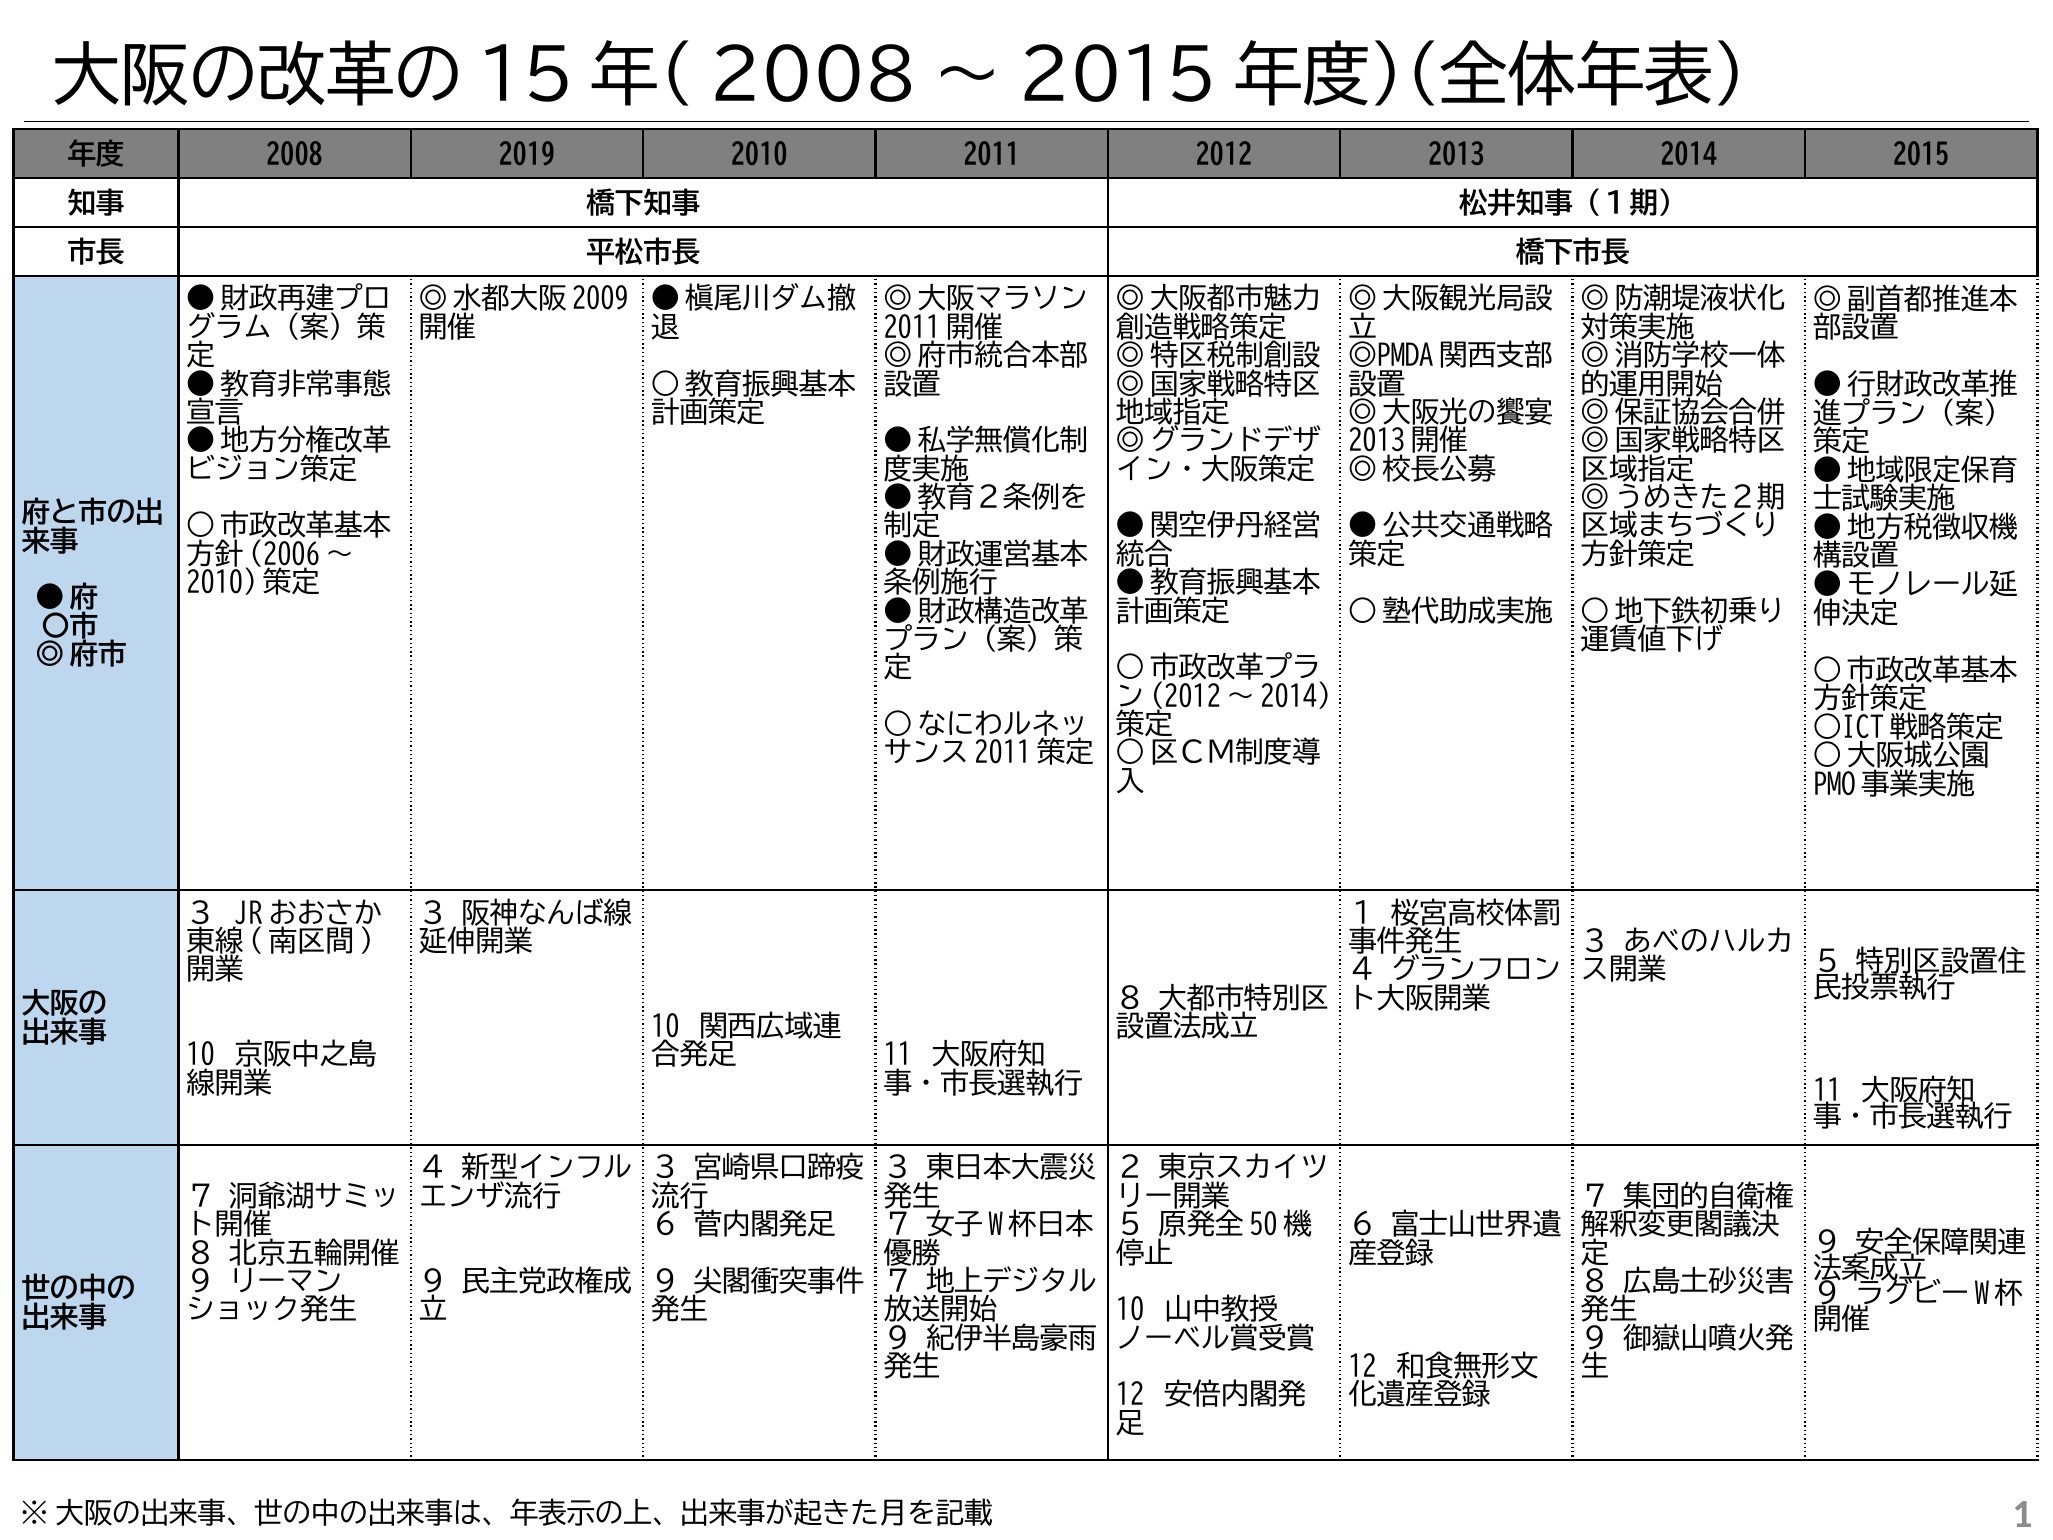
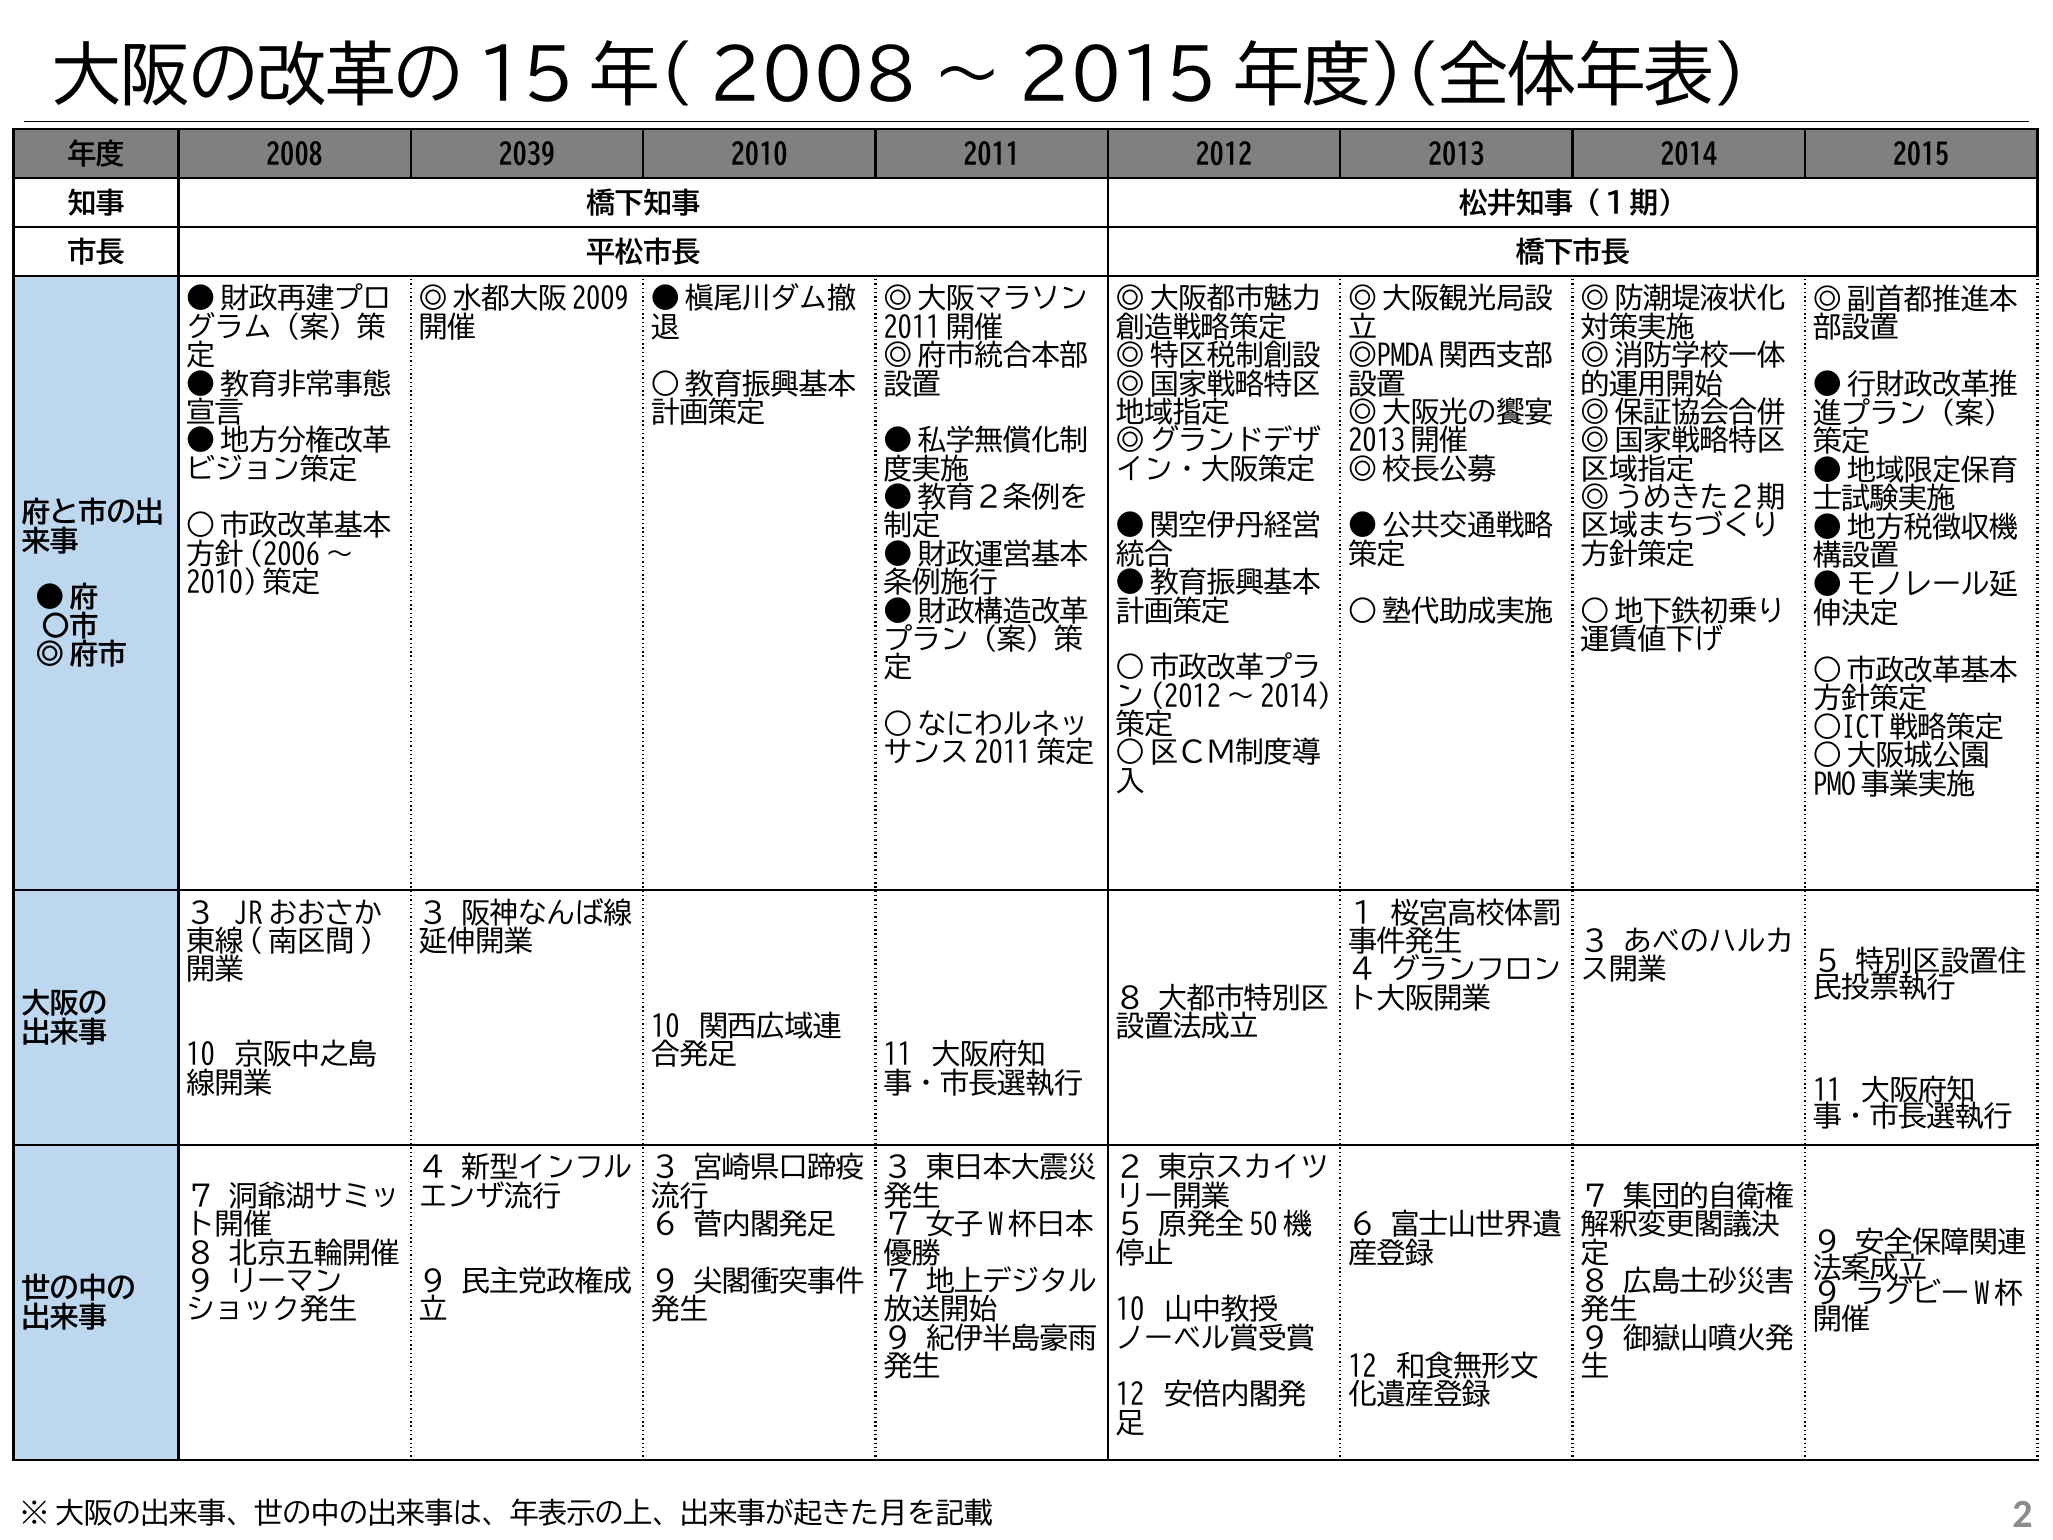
2019: 2019 -> 2039
1: 1 -> 2
